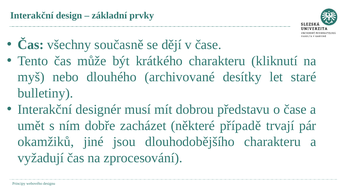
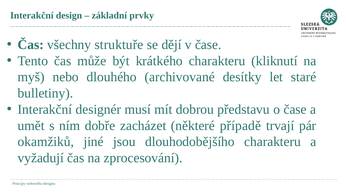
současně: současně -> struktuře
